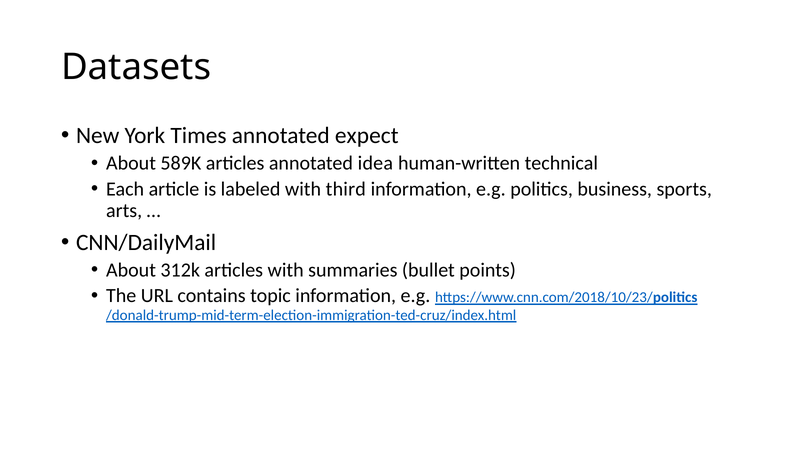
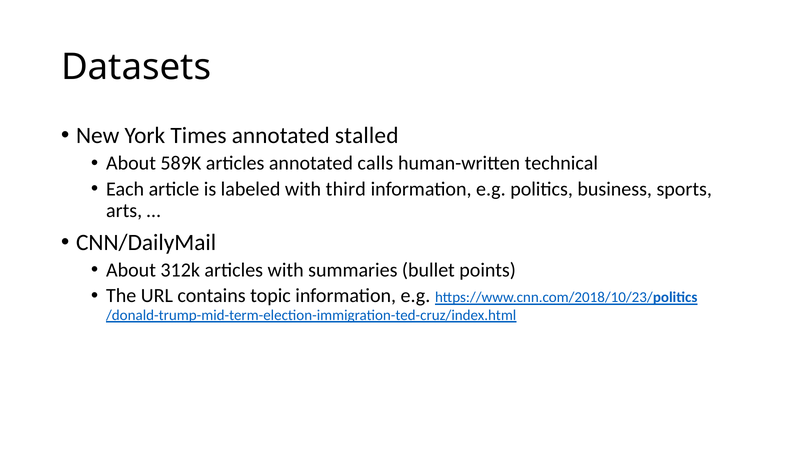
expect: expect -> stalled
idea: idea -> calls
